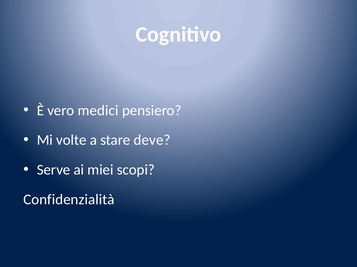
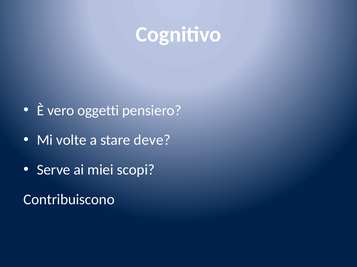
medici: medici -> oggetti
Confidenzialità: Confidenzialità -> Contribuiscono
